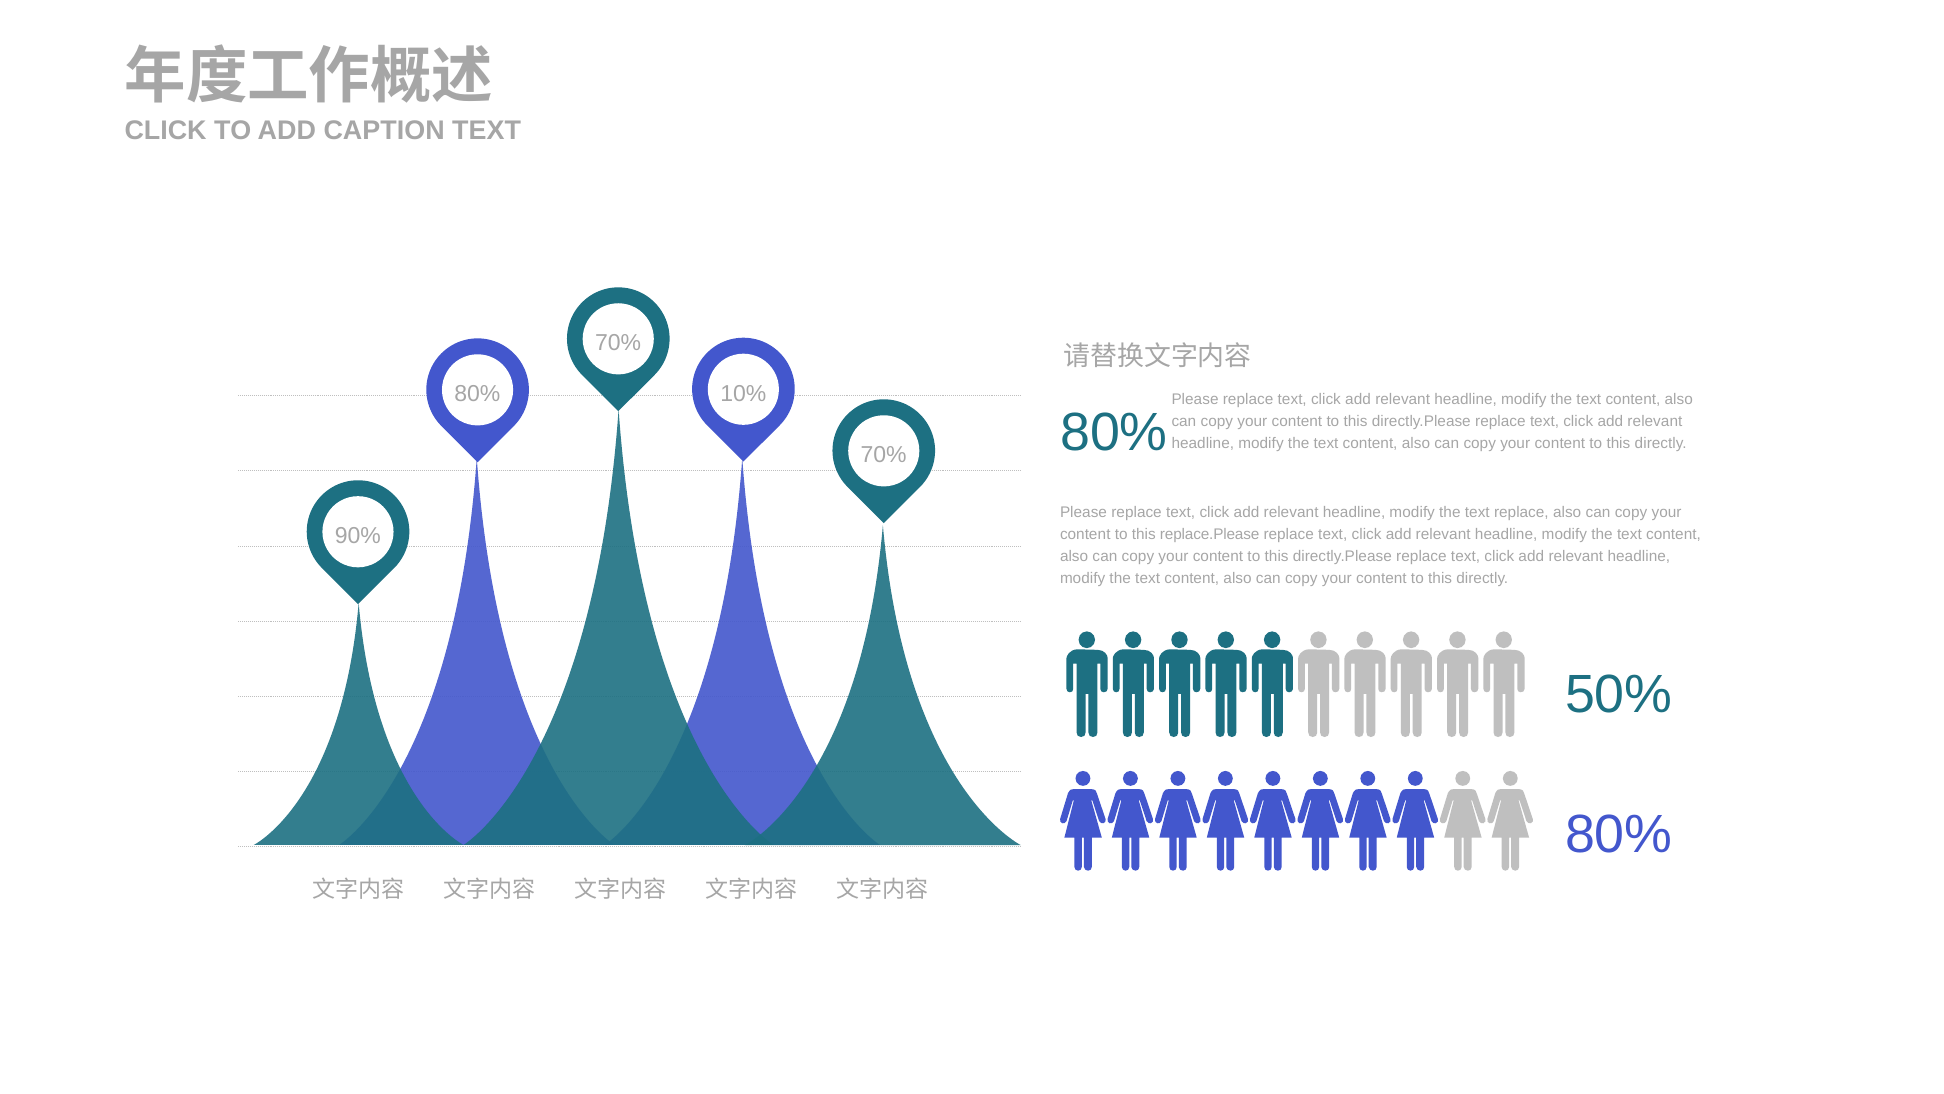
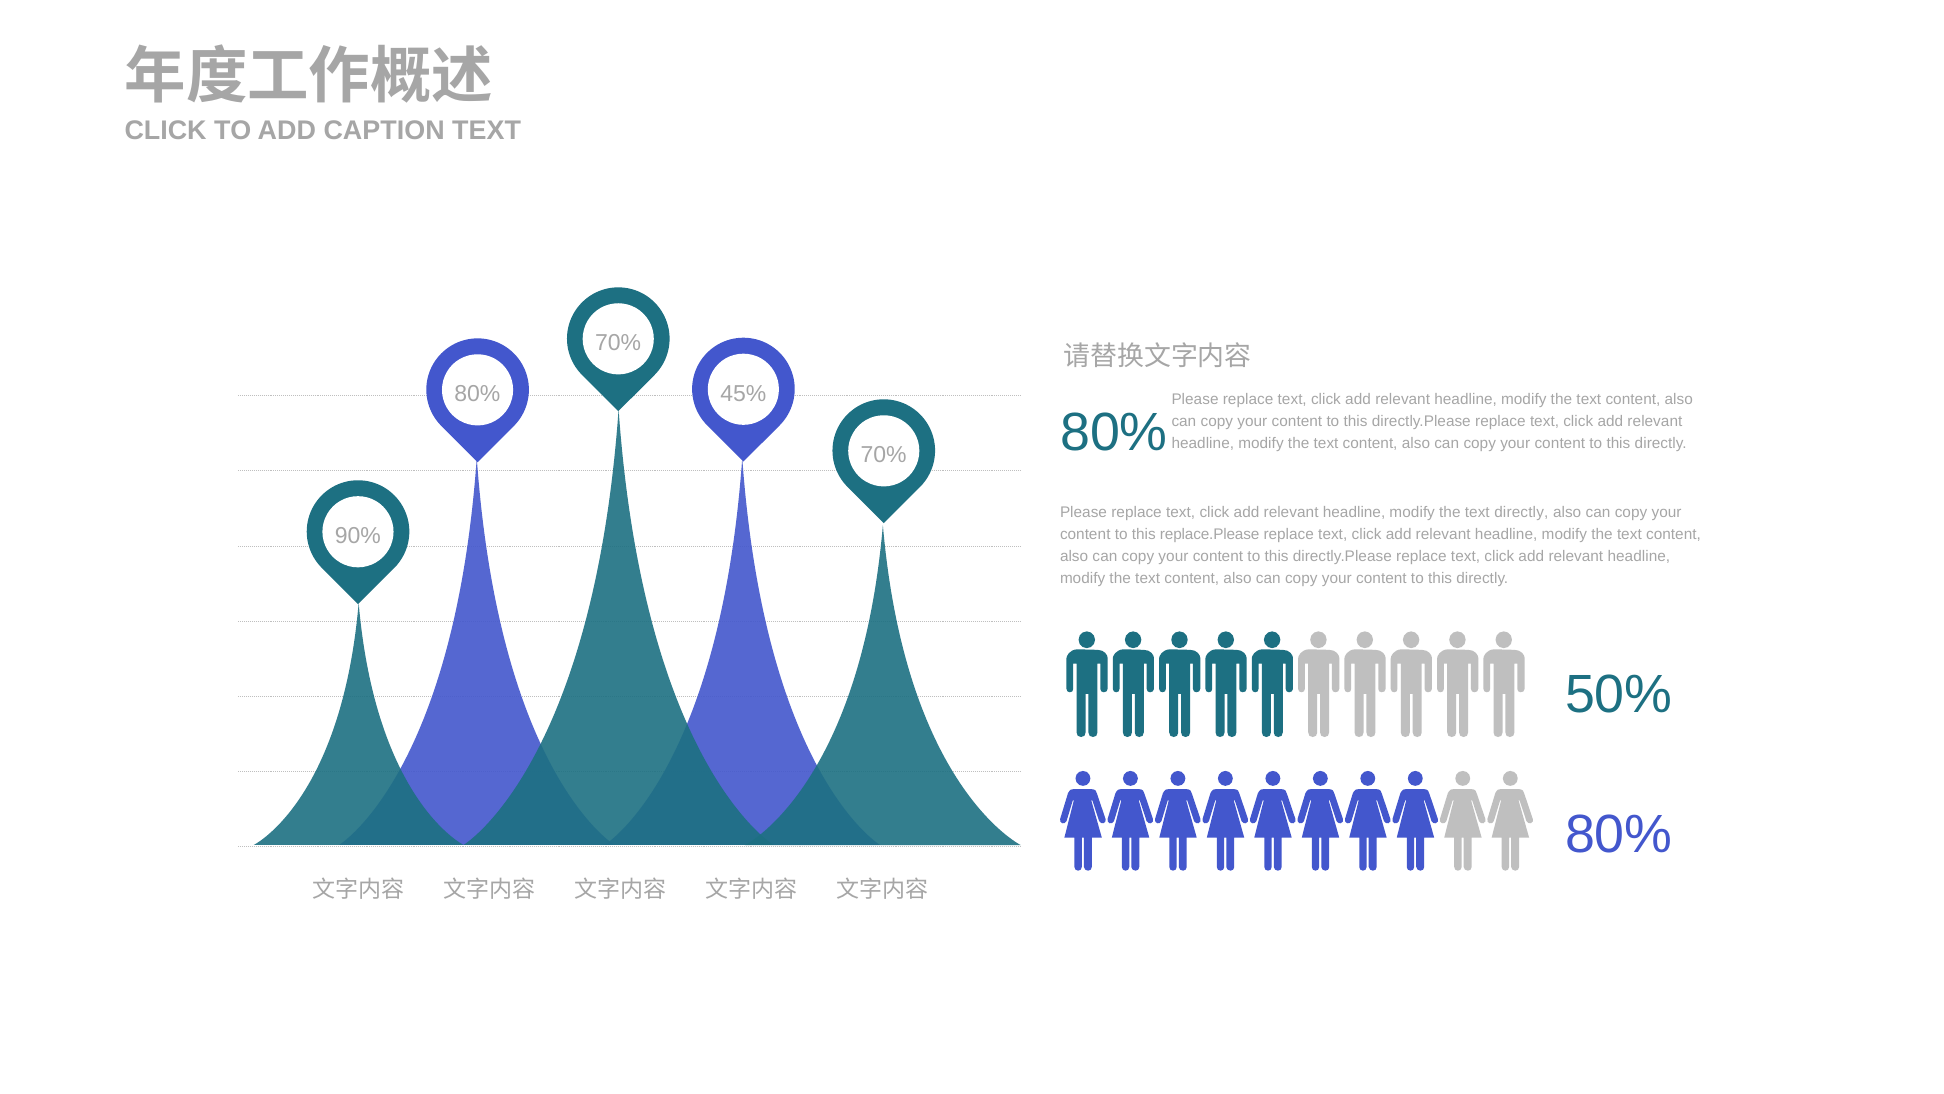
10%: 10% -> 45%
text replace: replace -> directly
